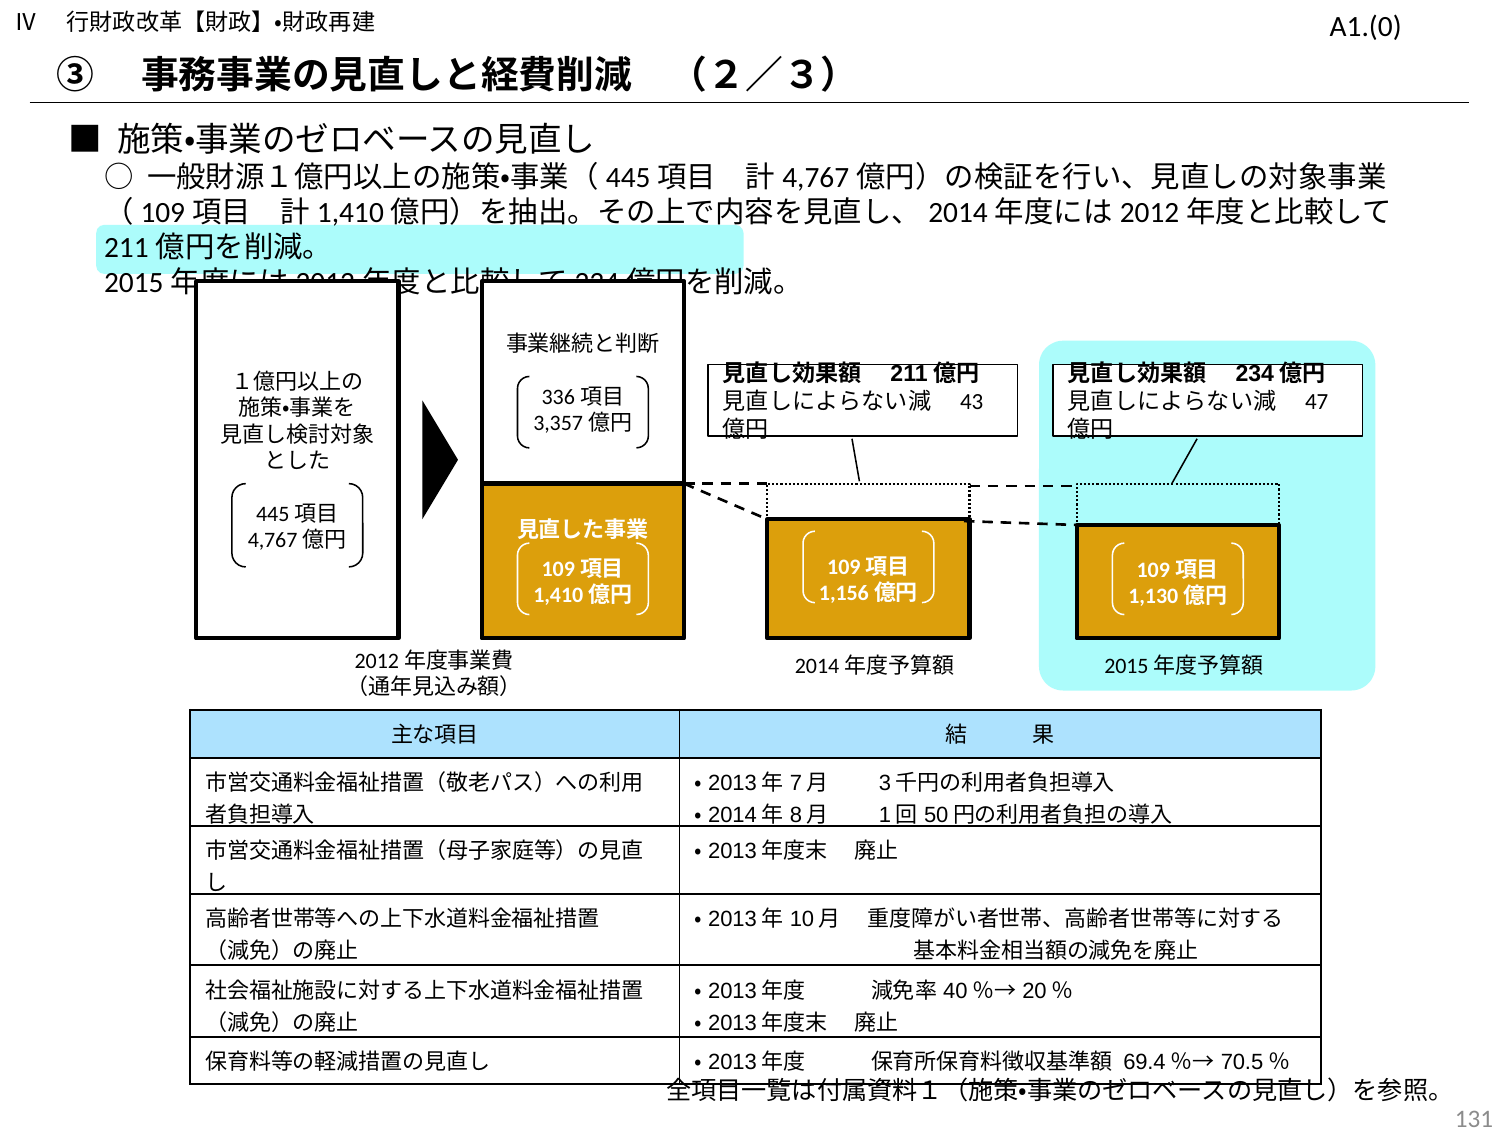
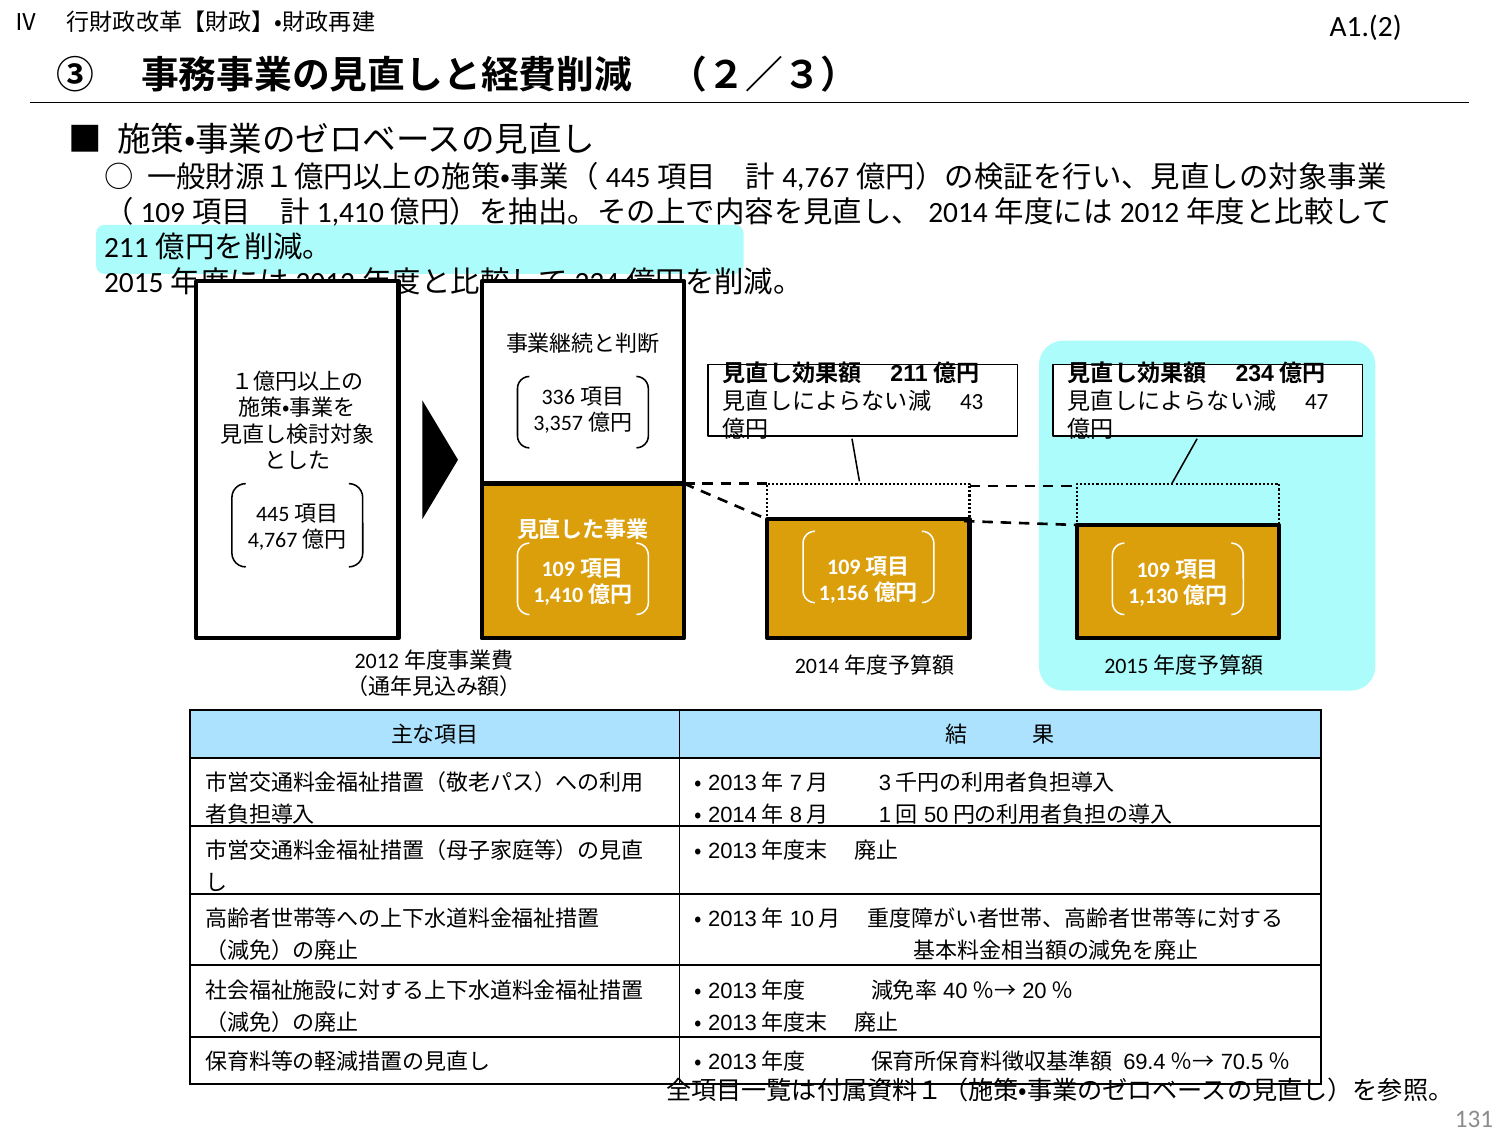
A1.(0: A1.(0 -> A1.(2
